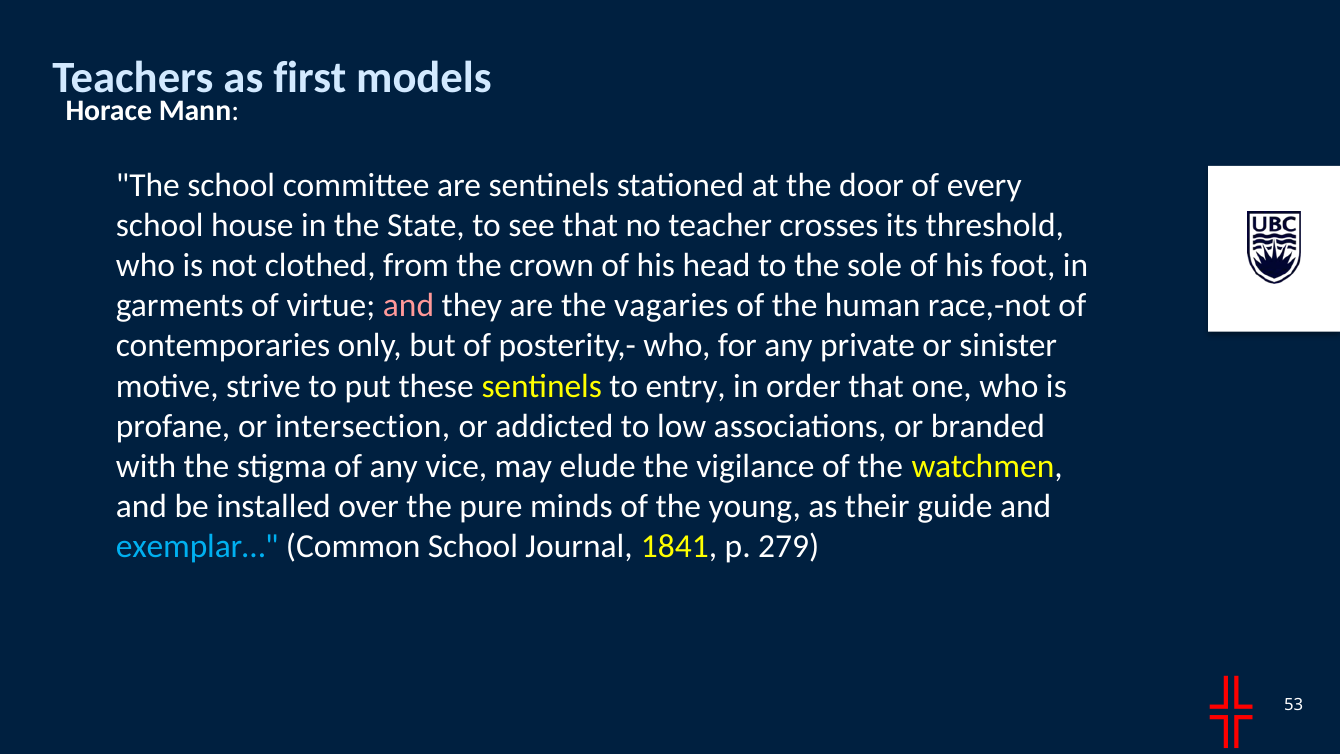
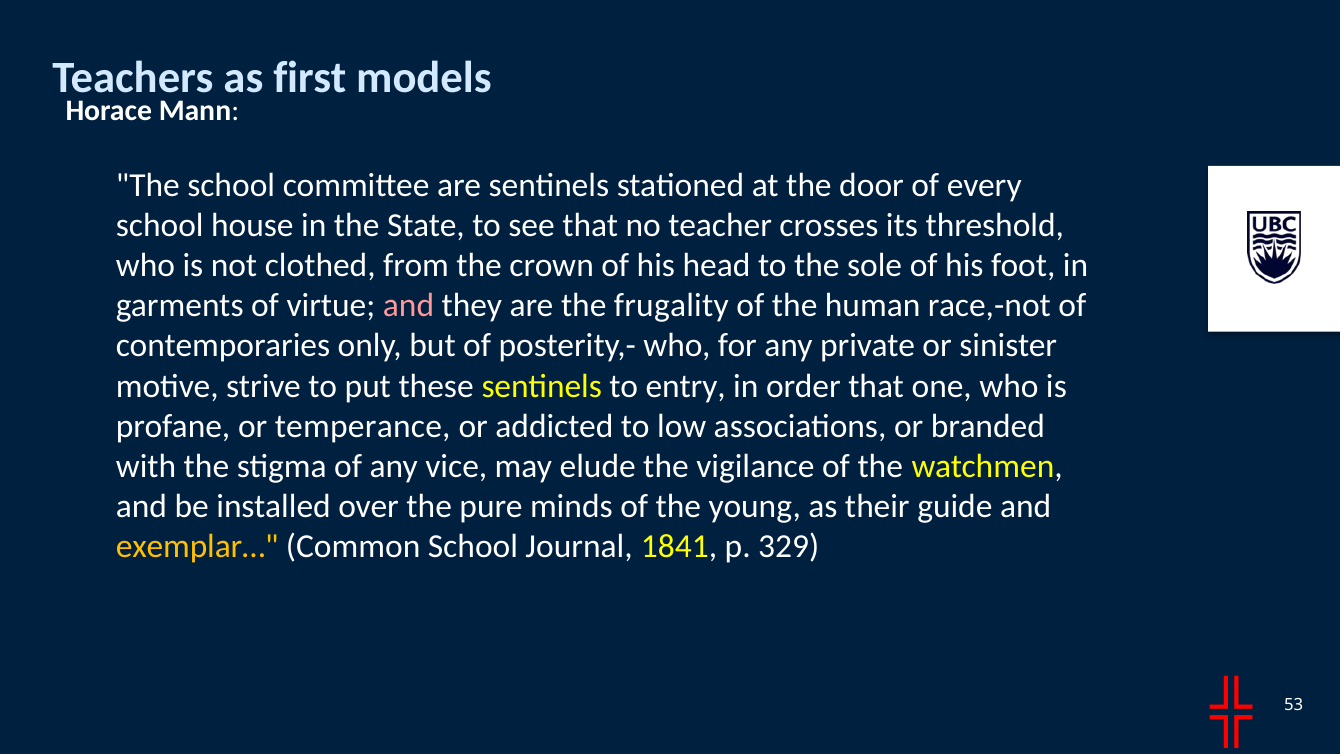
vagaries: vagaries -> frugality
intersection: intersection -> temperance
exemplar… colour: light blue -> yellow
279: 279 -> 329
